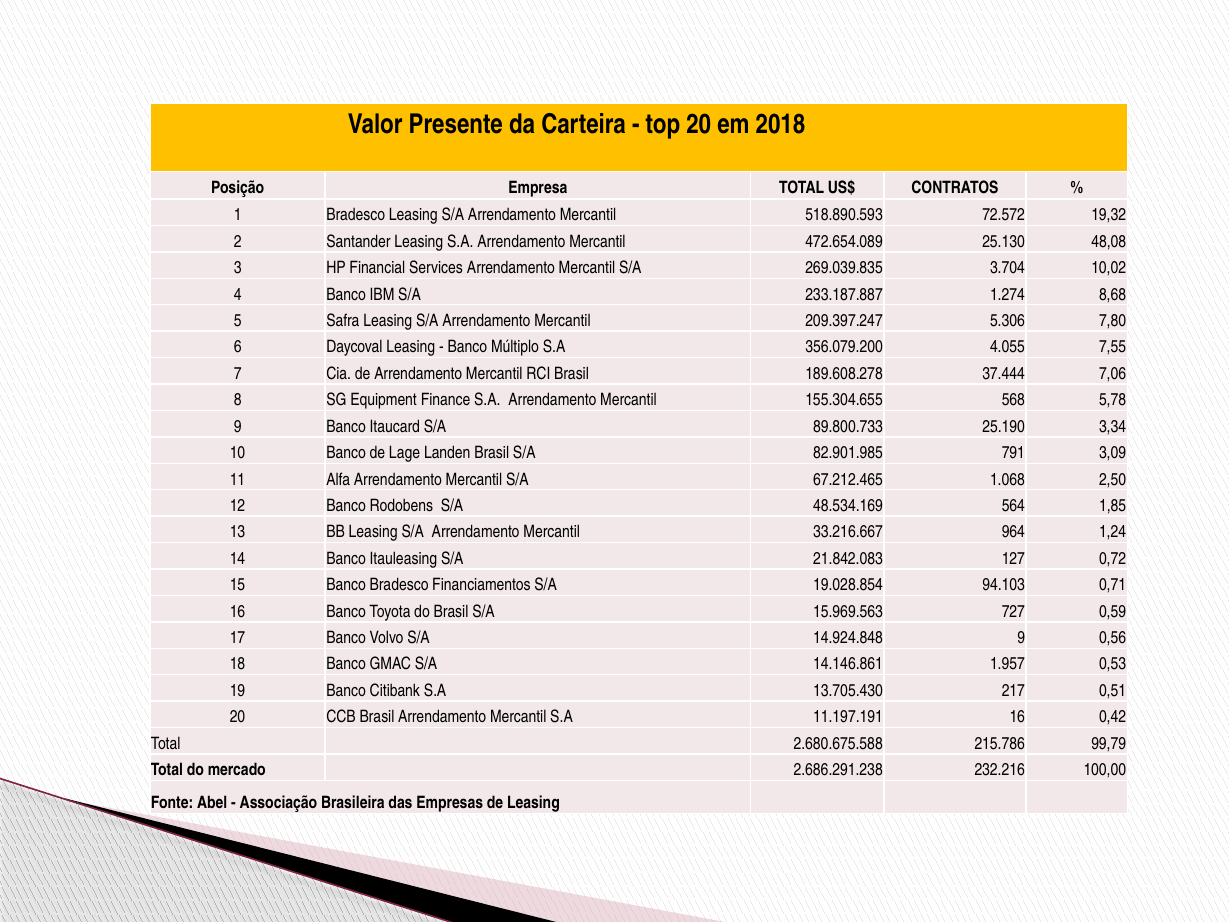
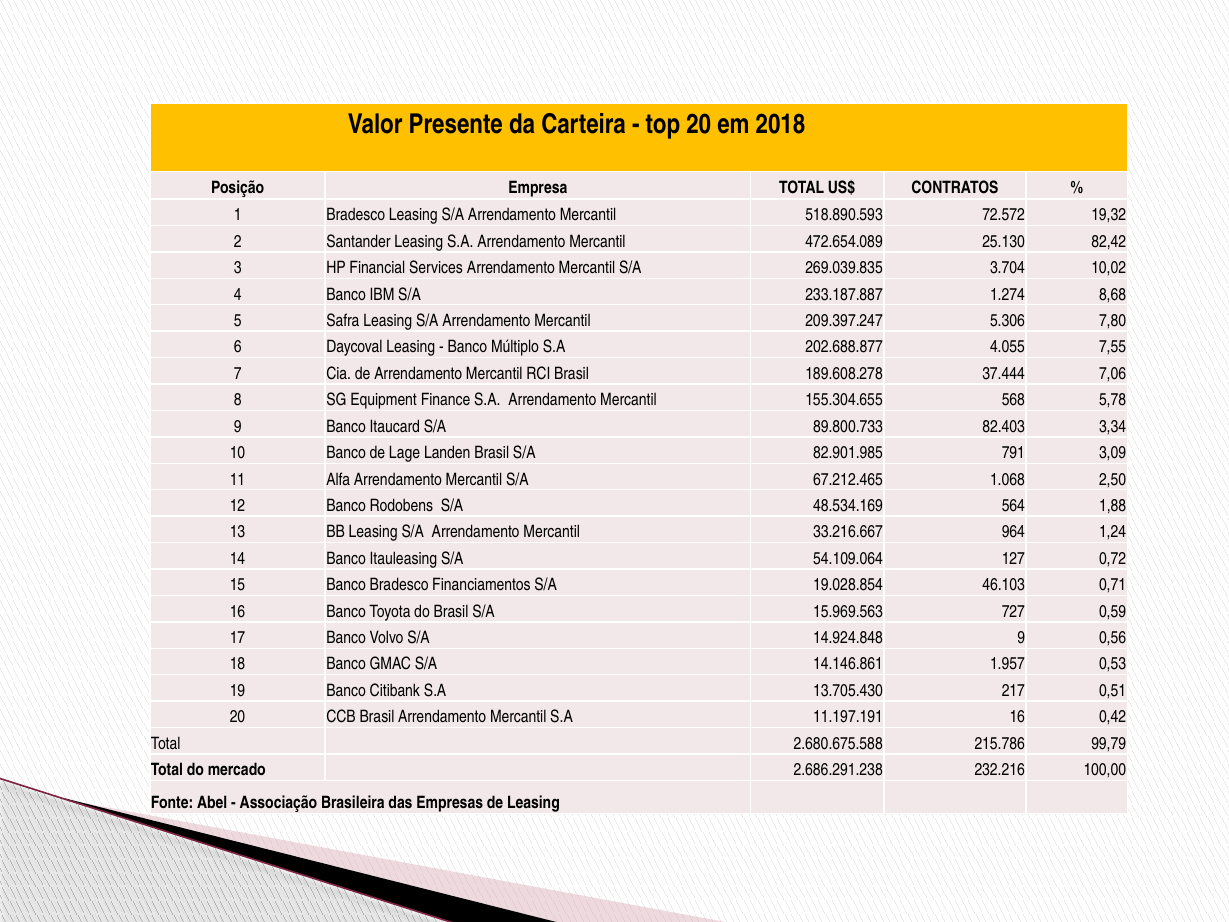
48,08: 48,08 -> 82,42
356.079.200: 356.079.200 -> 202.688.877
25.190: 25.190 -> 82.403
1,85: 1,85 -> 1,88
21.842.083: 21.842.083 -> 54.109.064
94.103: 94.103 -> 46.103
